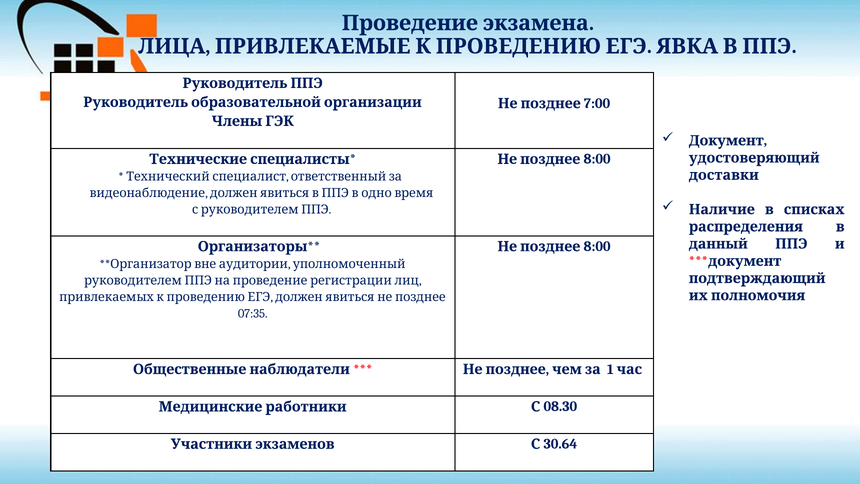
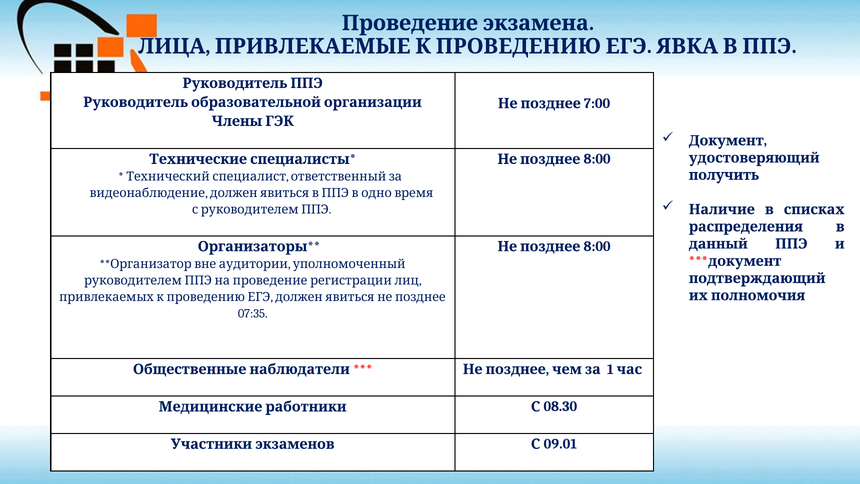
доставки: доставки -> получить
30.64: 30.64 -> 09.01
